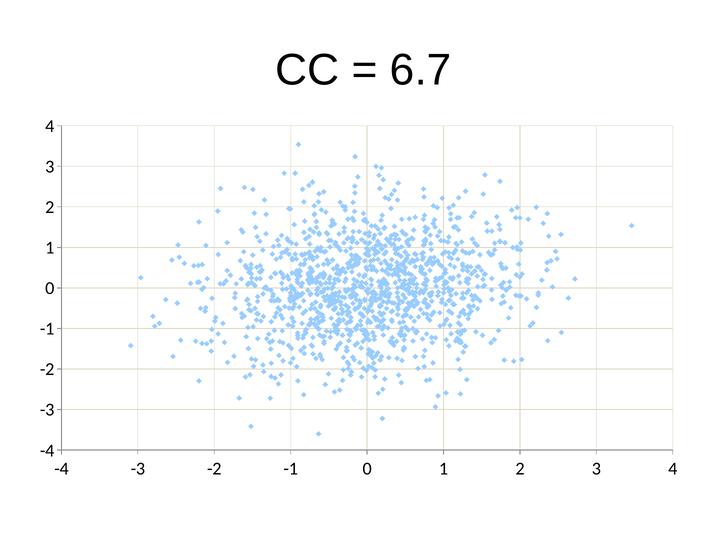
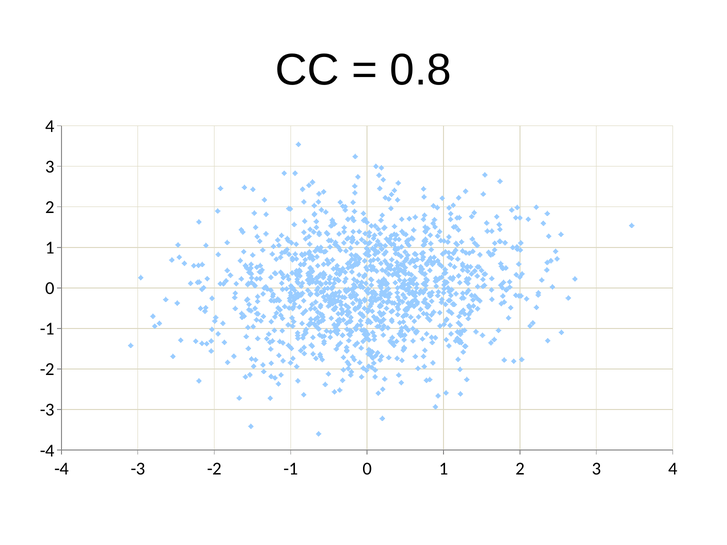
6.7: 6.7 -> 0.8
